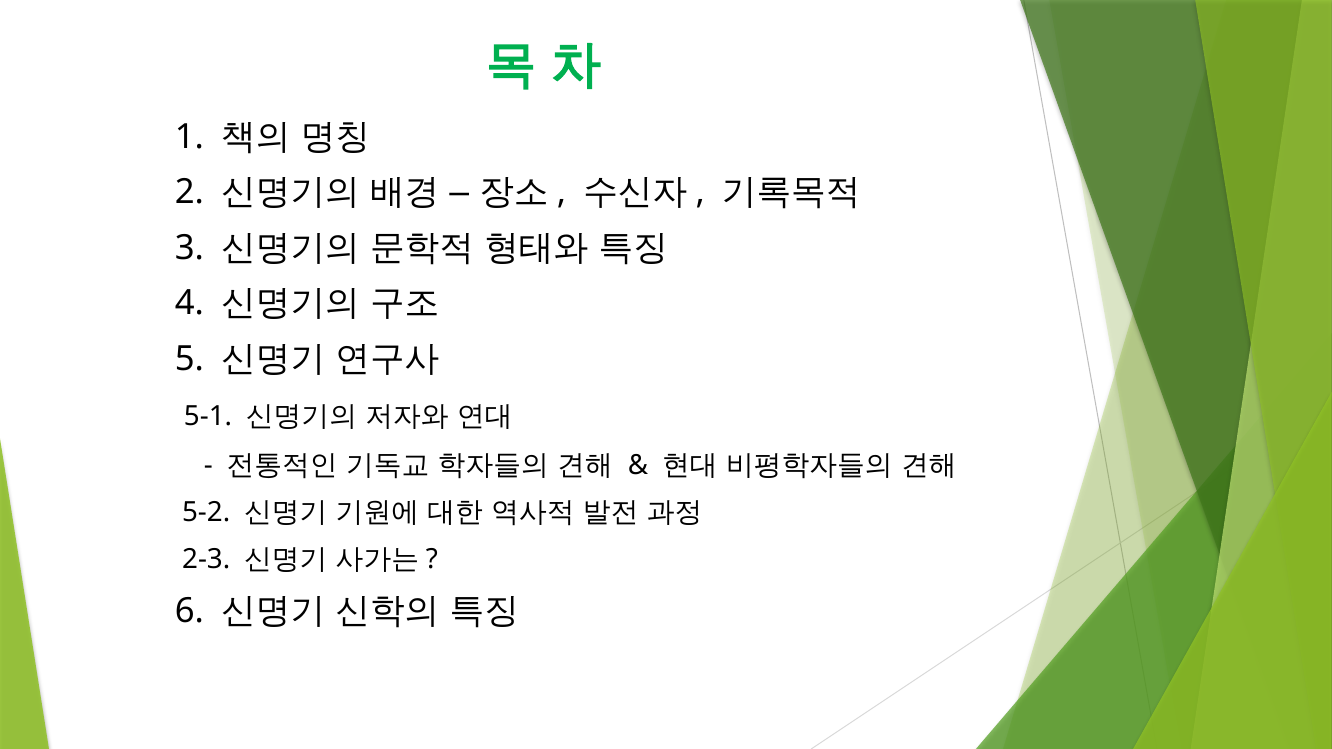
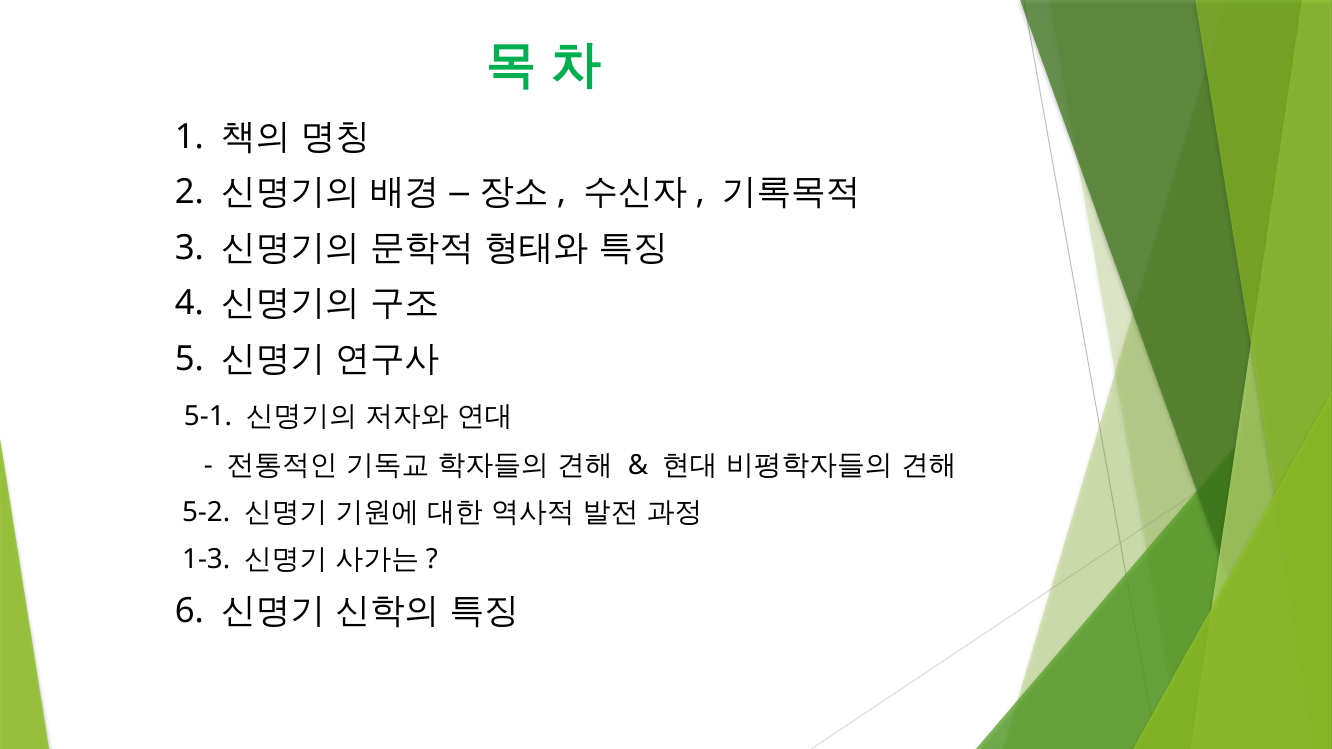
2-3: 2-3 -> 1-3
